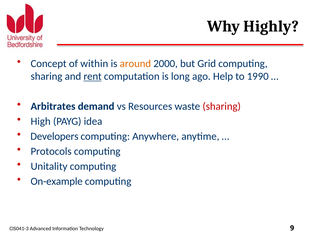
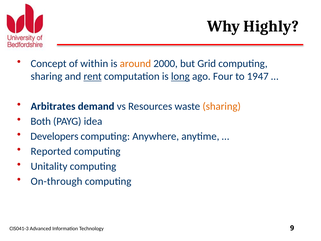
long underline: none -> present
Help: Help -> Four
1990: 1990 -> 1947
sharing at (222, 106) colour: red -> orange
High: High -> Both
Protocols: Protocols -> Reported
On-example: On-example -> On-through
